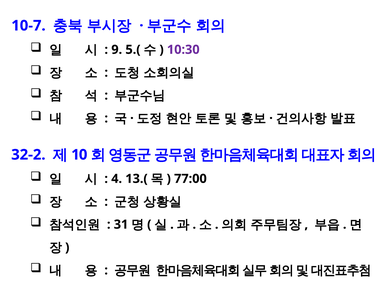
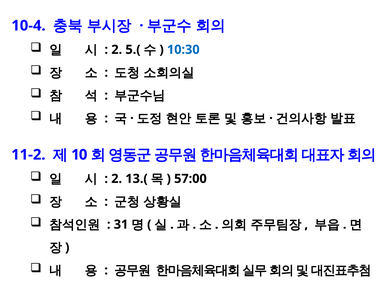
10-7: 10-7 -> 10-4
9 at (117, 50): 9 -> 2
10:30 colour: purple -> blue
32-2: 32-2 -> 11-2
4 at (117, 179): 4 -> 2
77:00: 77:00 -> 57:00
